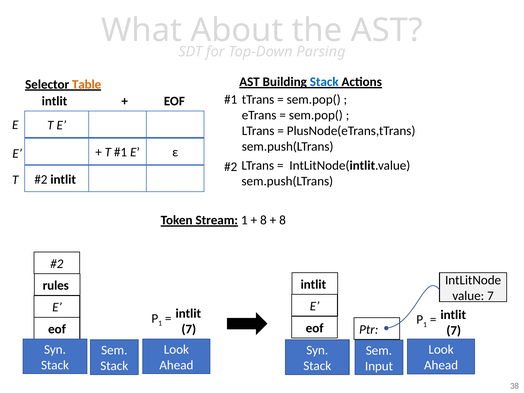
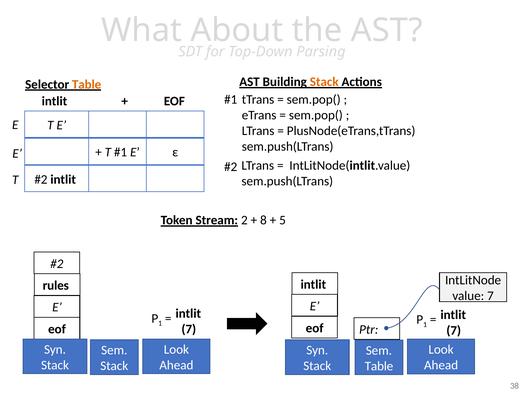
Stack at (324, 82) colour: blue -> orange
Stream 1: 1 -> 2
8 at (283, 220): 8 -> 5
Input at (379, 366): Input -> Table
